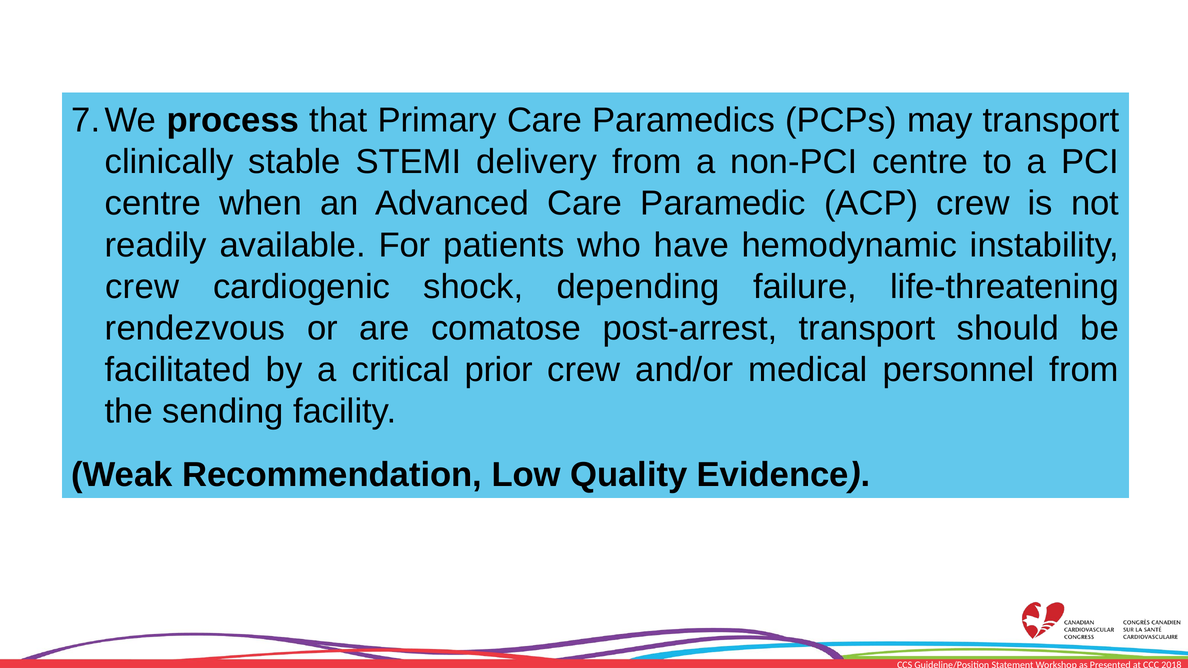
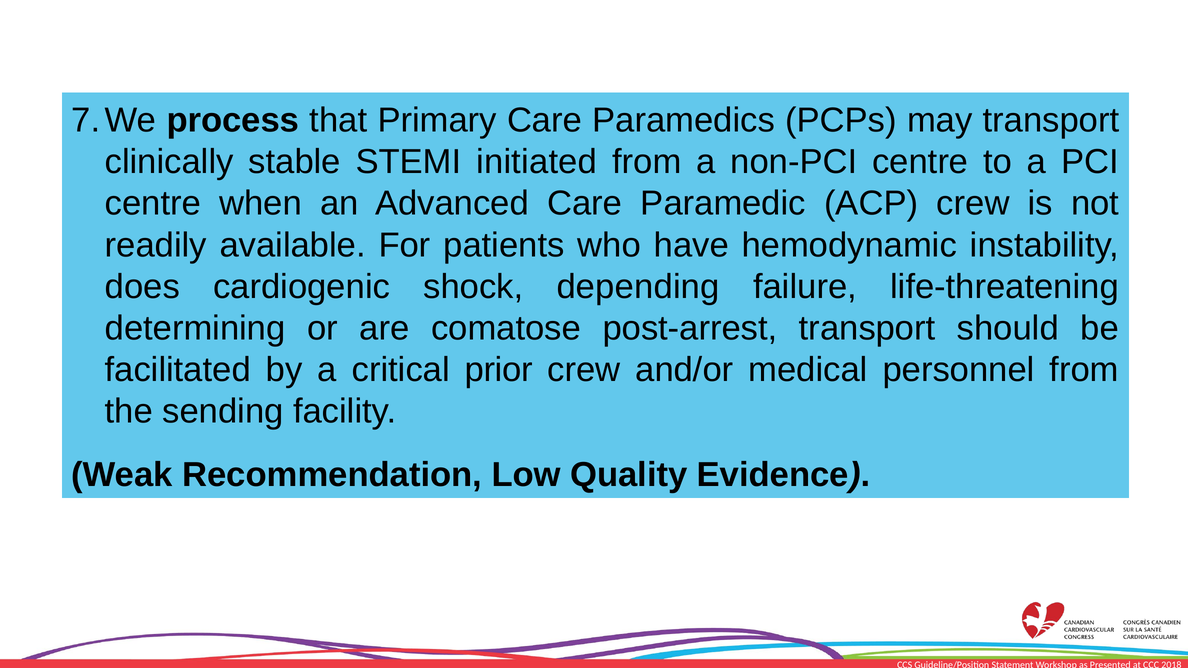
delivery: delivery -> initiated
crew at (142, 287): crew -> does
rendezvous: rendezvous -> determining
